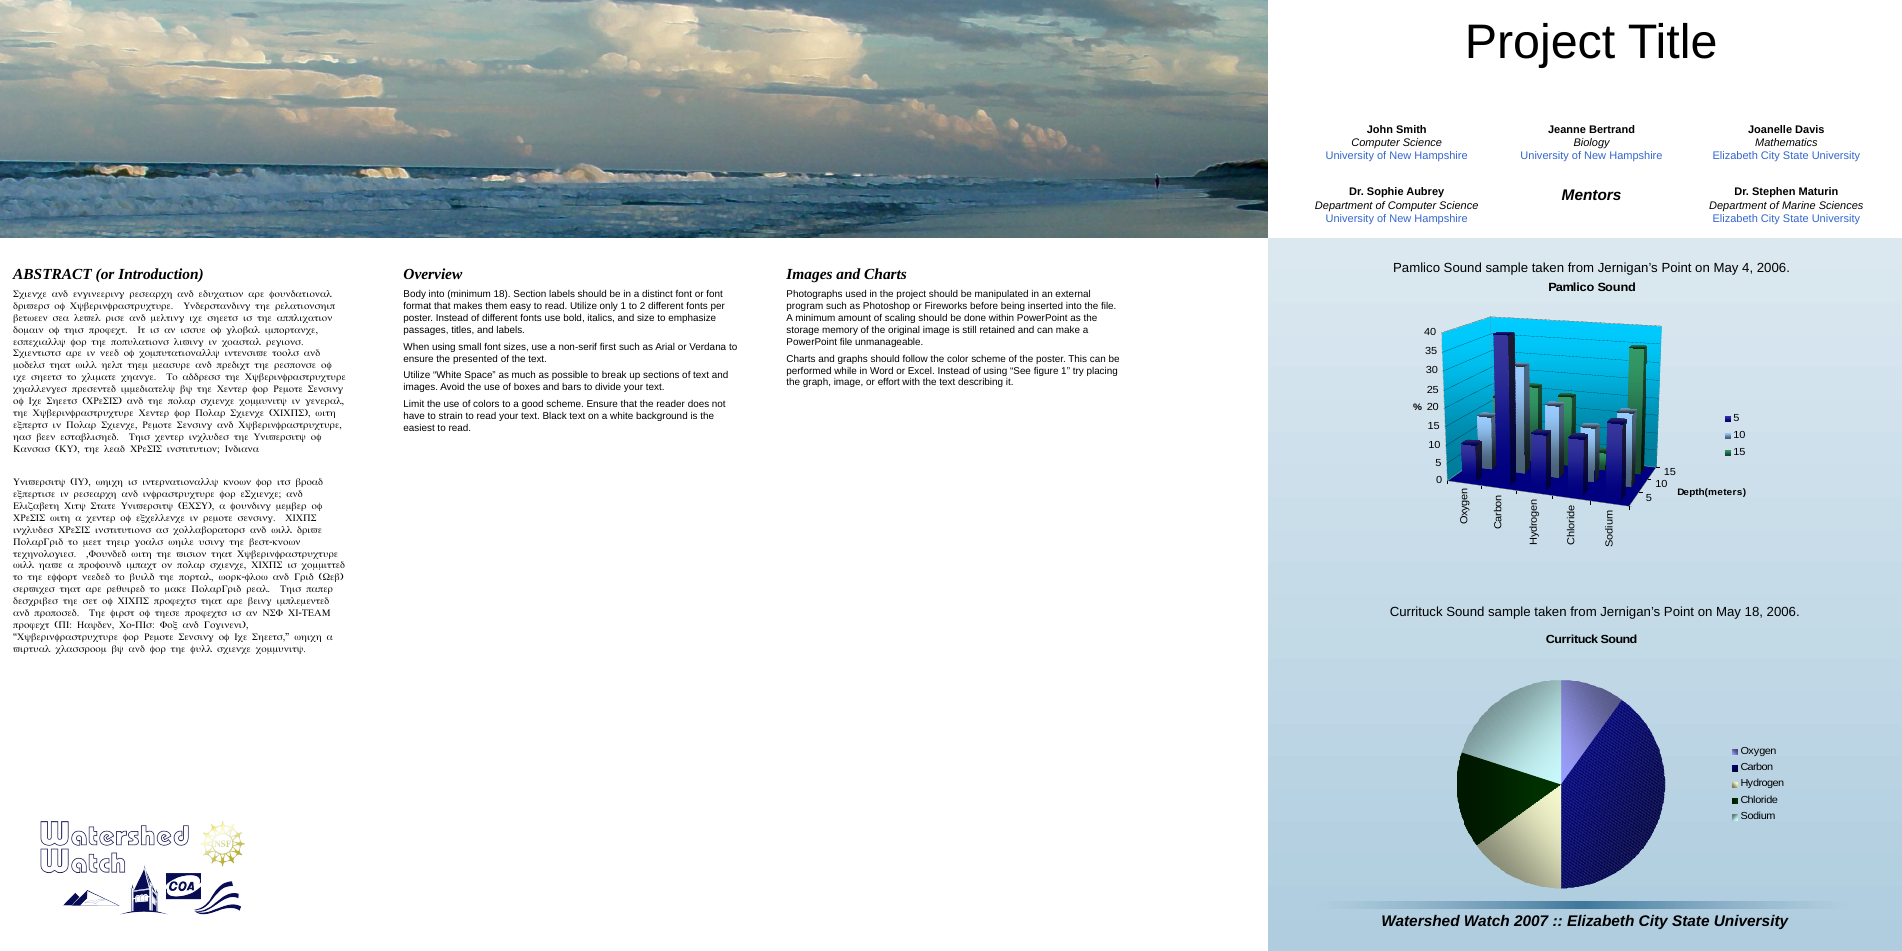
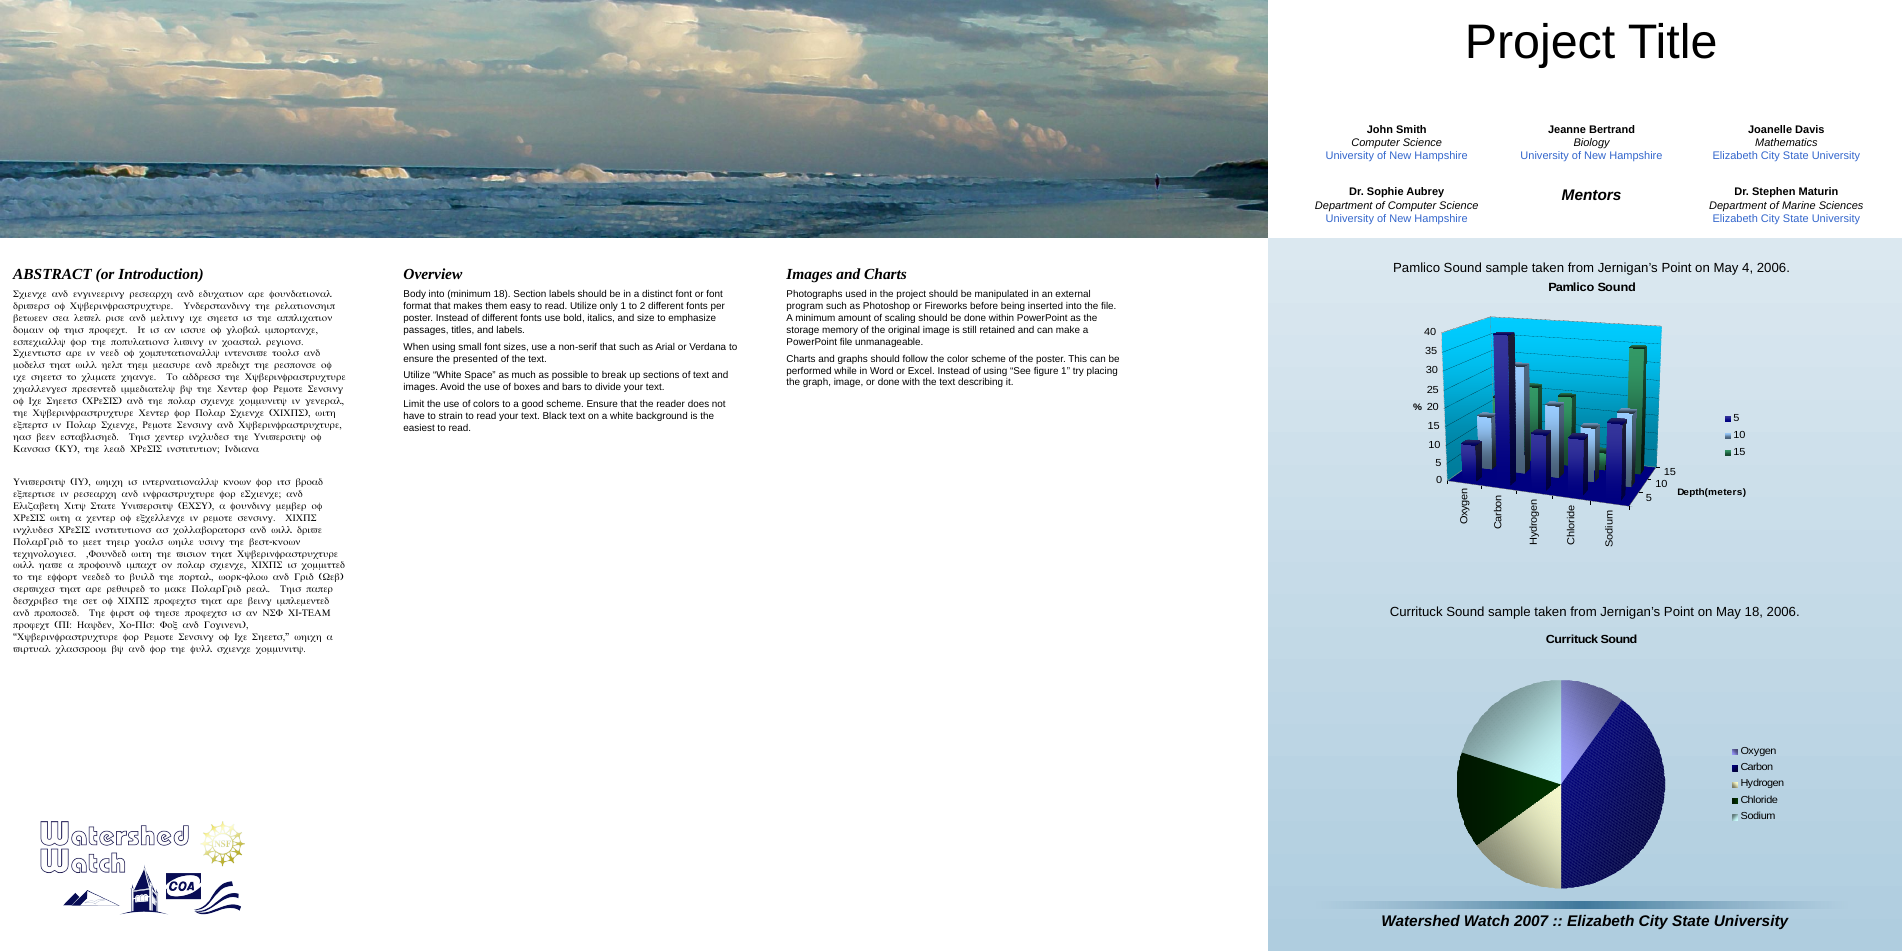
non-serif first: first -> that
or effort: effort -> done
